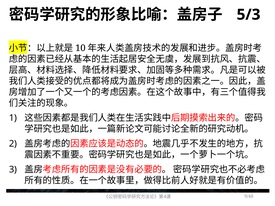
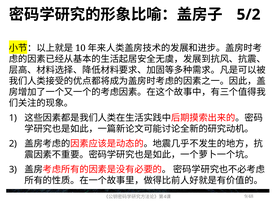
5/3: 5/3 -> 5/2
